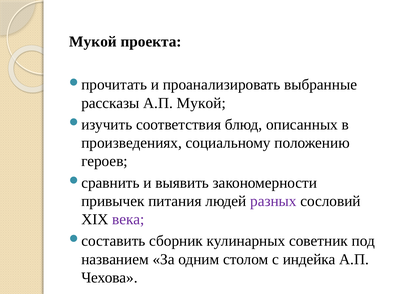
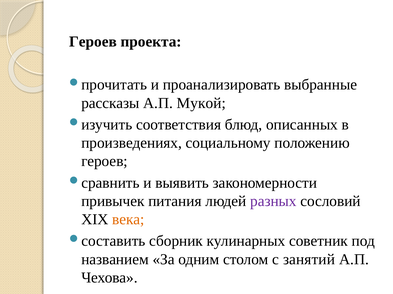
Мукой at (93, 42): Мукой -> Героев
века colour: purple -> orange
индейка: индейка -> занятий
